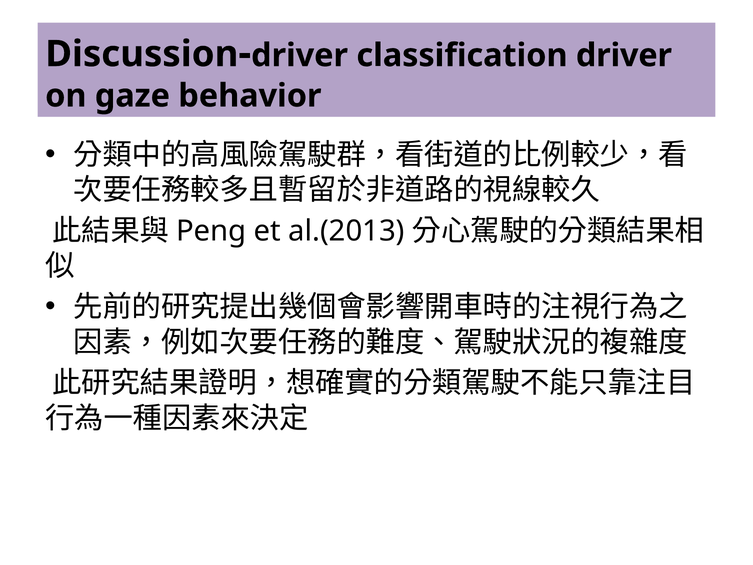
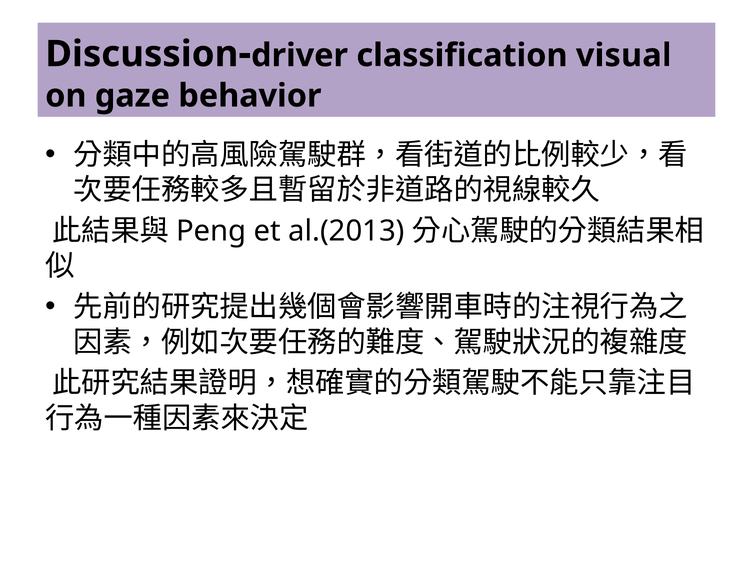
classification driver: driver -> visual
